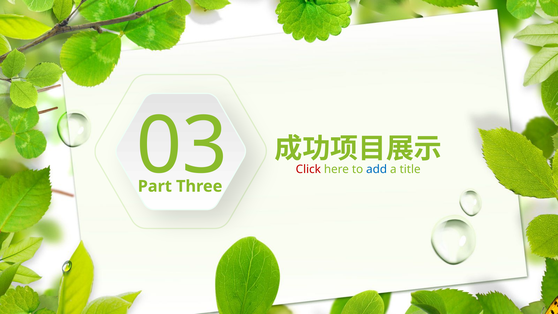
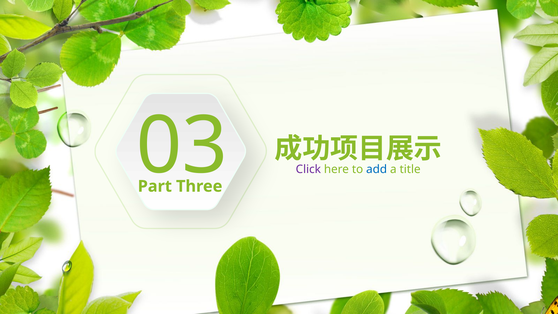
Click colour: red -> purple
